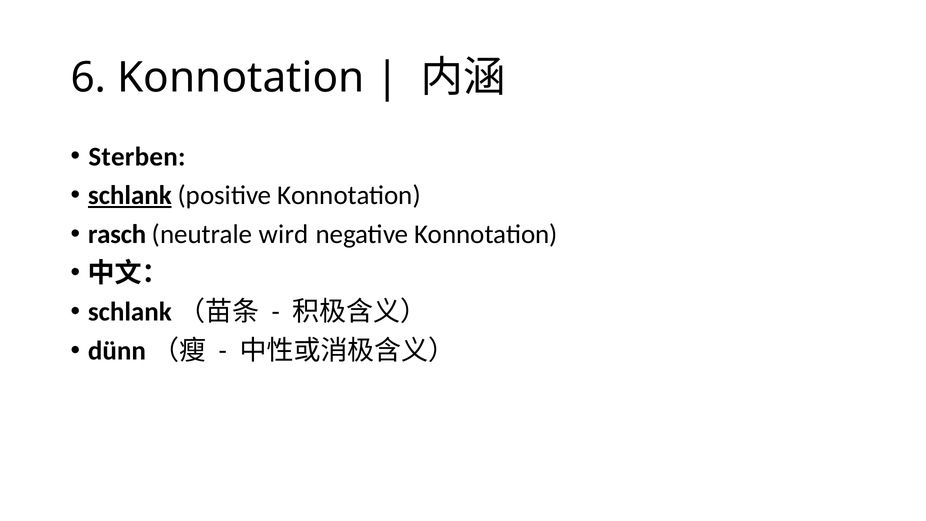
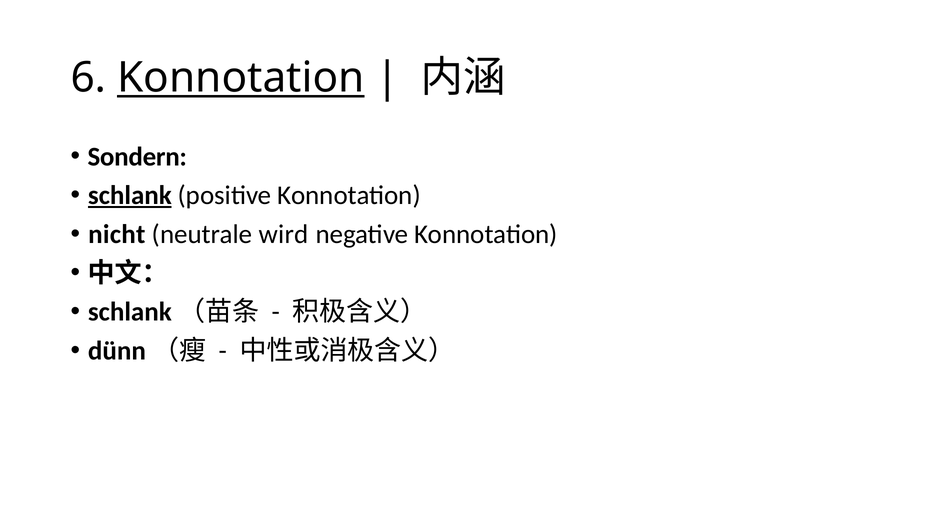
Konnotation at (241, 78) underline: none -> present
Sterben: Sterben -> Sondern
rasch: rasch -> nicht
